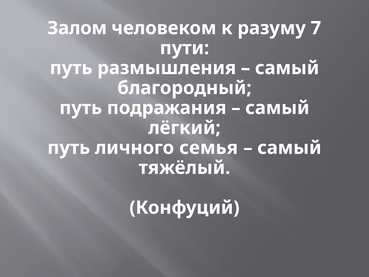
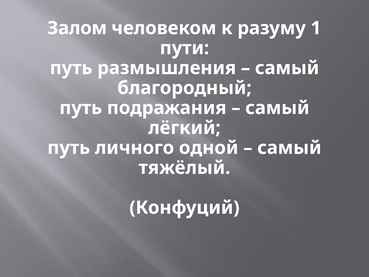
7: 7 -> 1
семья: семья -> одной
